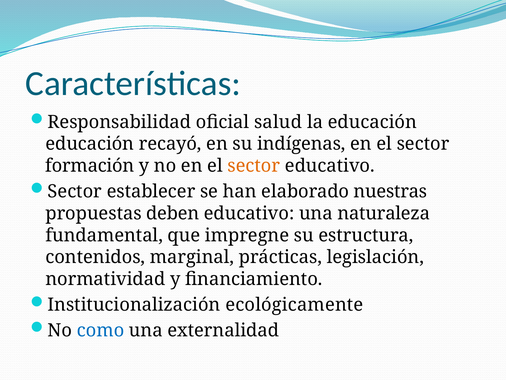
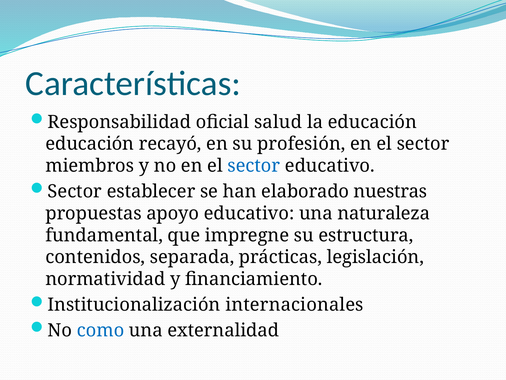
indígenas: indígenas -> profesión
formación: formación -> miembros
sector at (254, 166) colour: orange -> blue
deben: deben -> apoyo
marginal: marginal -> separada
ecológicamente: ecológicamente -> internacionales
